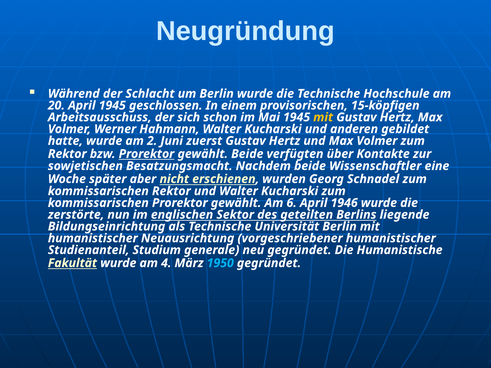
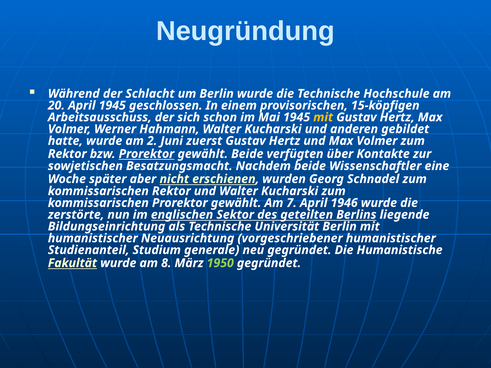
6: 6 -> 7
4: 4 -> 8
1950 colour: light blue -> light green
